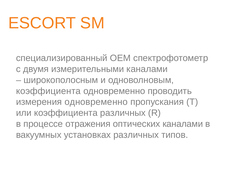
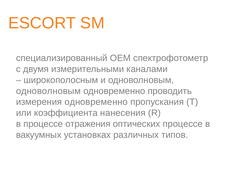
коэффициента at (48, 91): коэффициента -> одноволновым
коэффициента различных: различных -> нанесения
оптических каналами: каналами -> процессе
